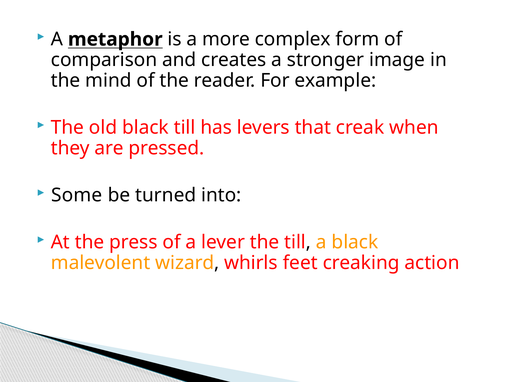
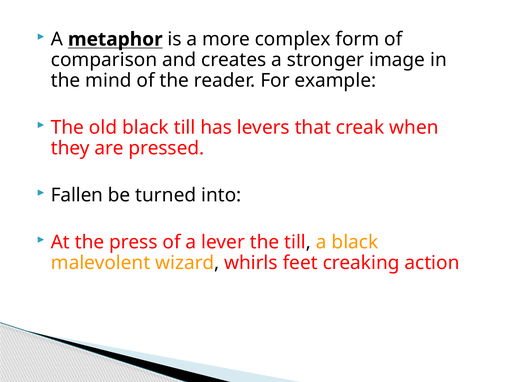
Some: Some -> Fallen
